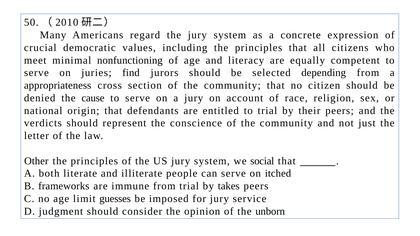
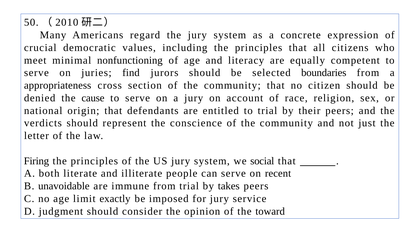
depending: depending -> boundaries
Other: Other -> Firing
itched: itched -> recent
frameworks: frameworks -> unavoidable
guesses: guesses -> exactly
unborn: unborn -> toward
